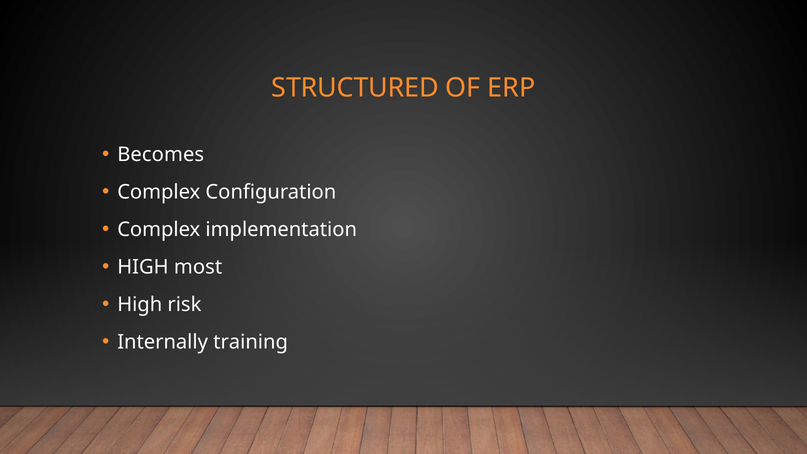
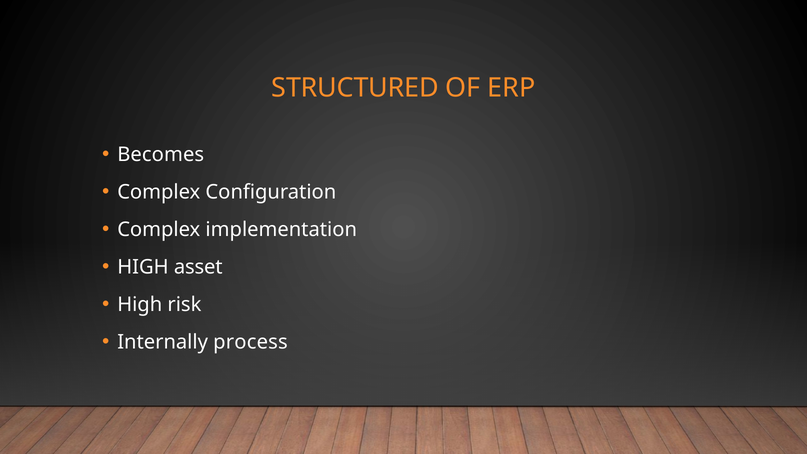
most: most -> asset
training: training -> process
